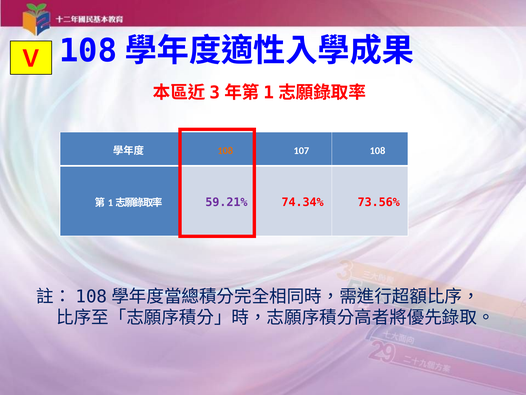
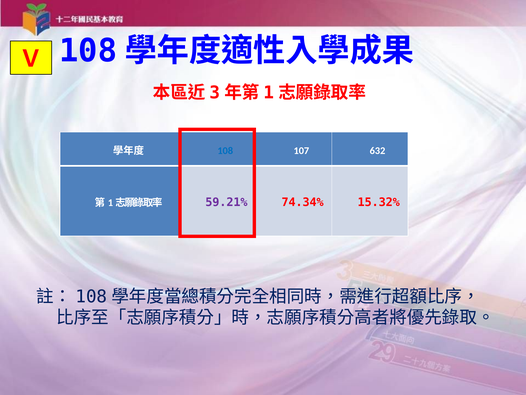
108 at (225, 151) colour: orange -> blue
107 108: 108 -> 632
73.56%: 73.56% -> 15.32%
